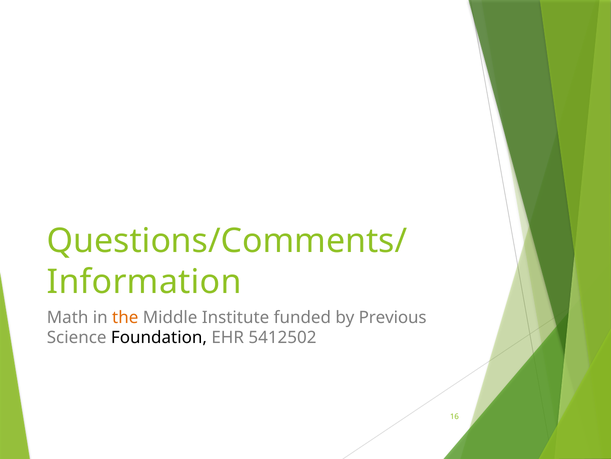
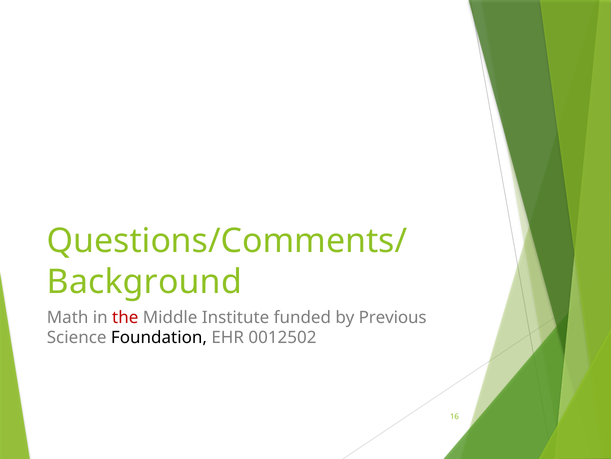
Information: Information -> Background
the colour: orange -> red
5412502: 5412502 -> 0012502
